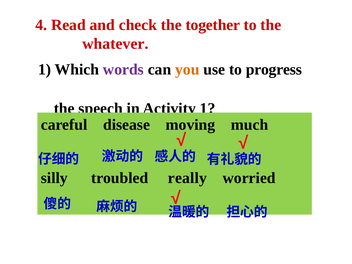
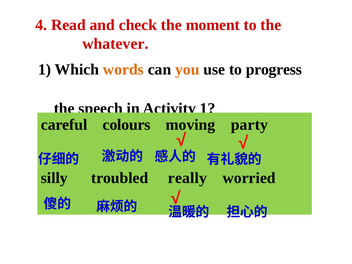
together: together -> moment
words colour: purple -> orange
disease: disease -> colours
much: much -> party
